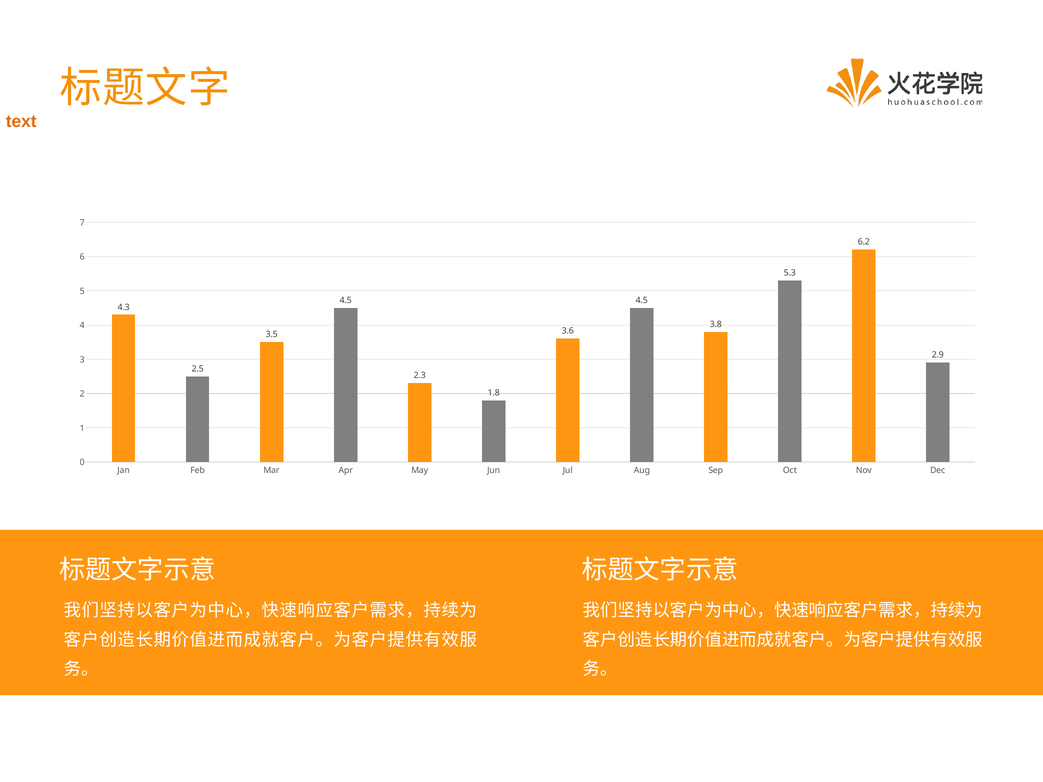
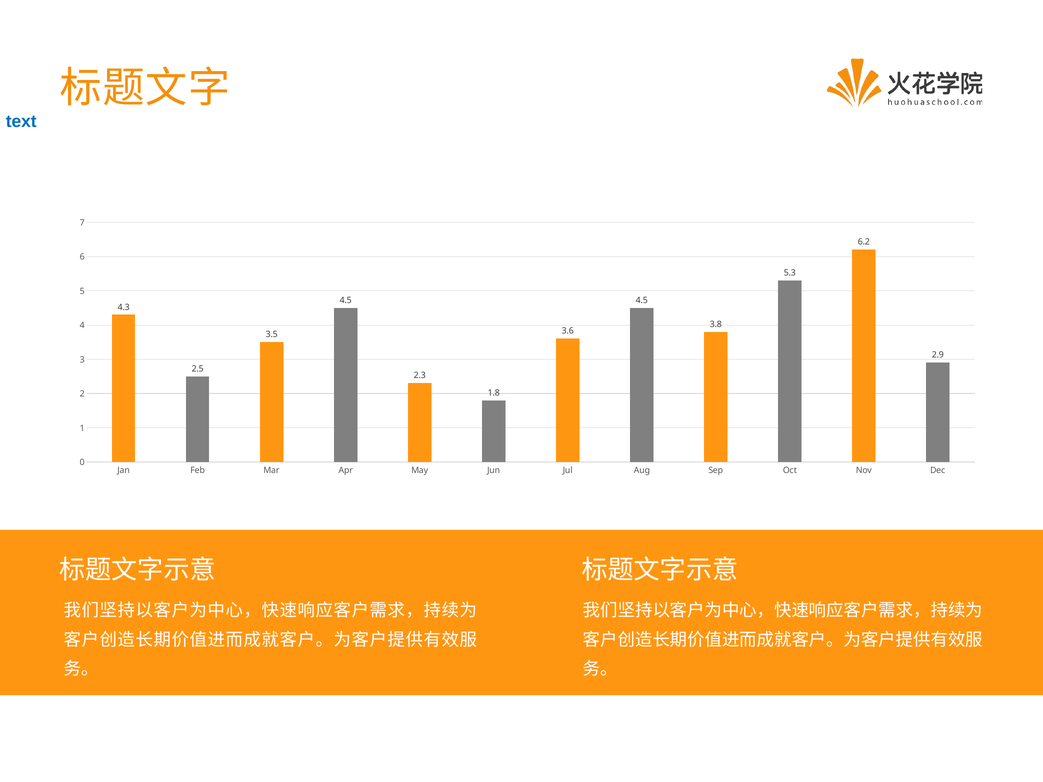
text colour: orange -> blue
